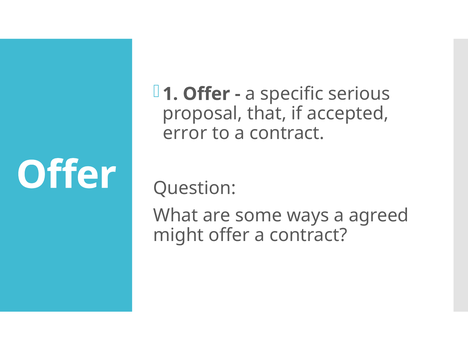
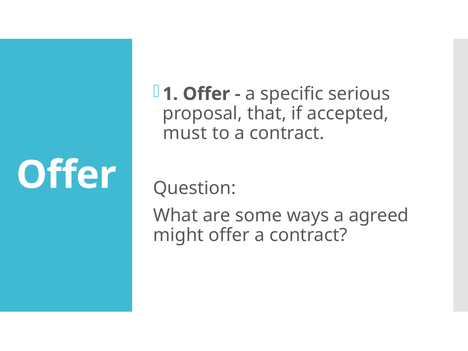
error: error -> must
